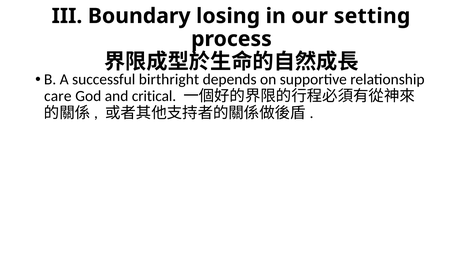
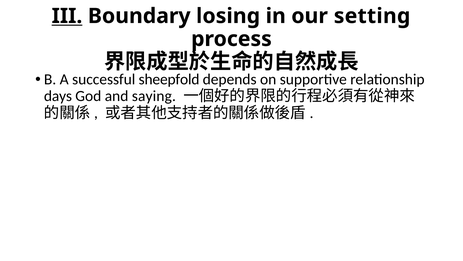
III underline: none -> present
birthright: birthright -> sheepfold
care: care -> days
critical: critical -> saying
